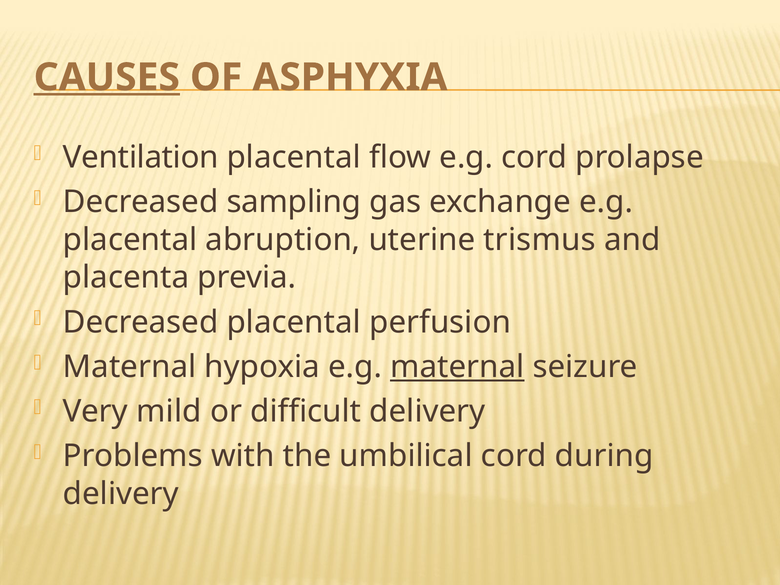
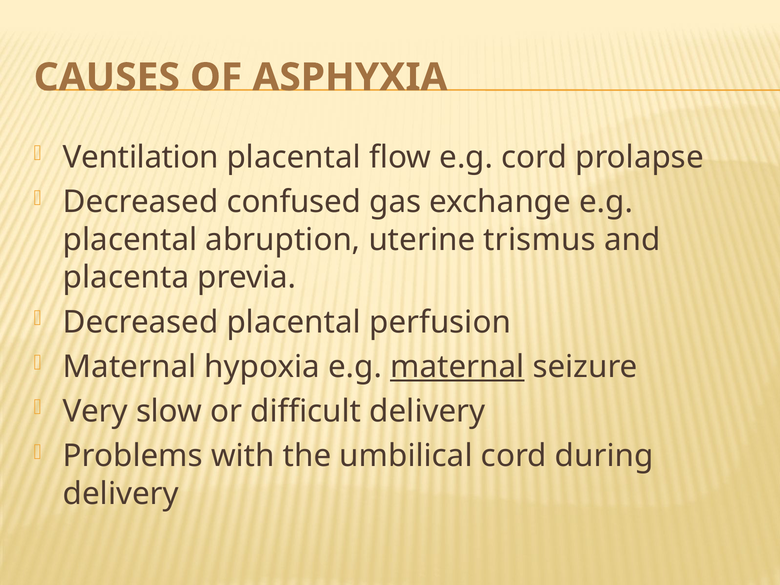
CAUSES underline: present -> none
sampling: sampling -> confused
mild: mild -> slow
